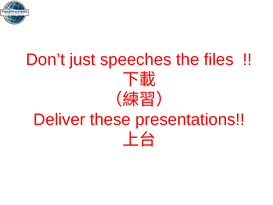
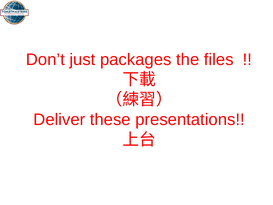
speeches: speeches -> packages
